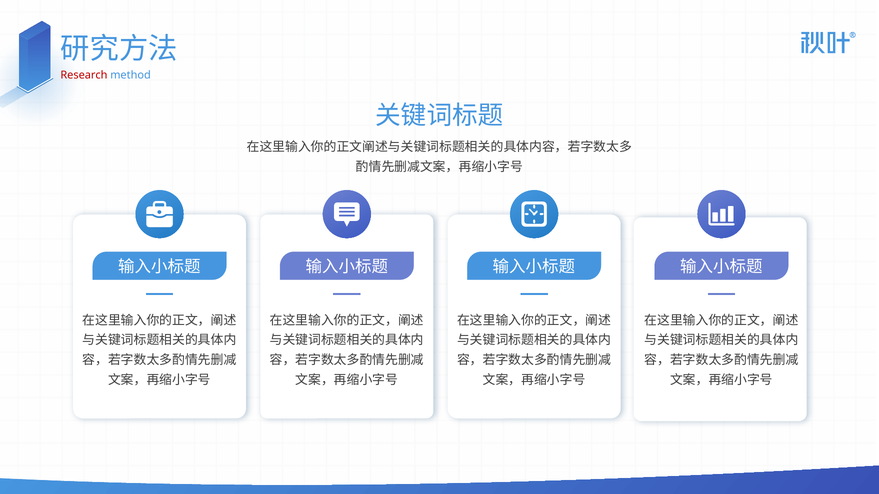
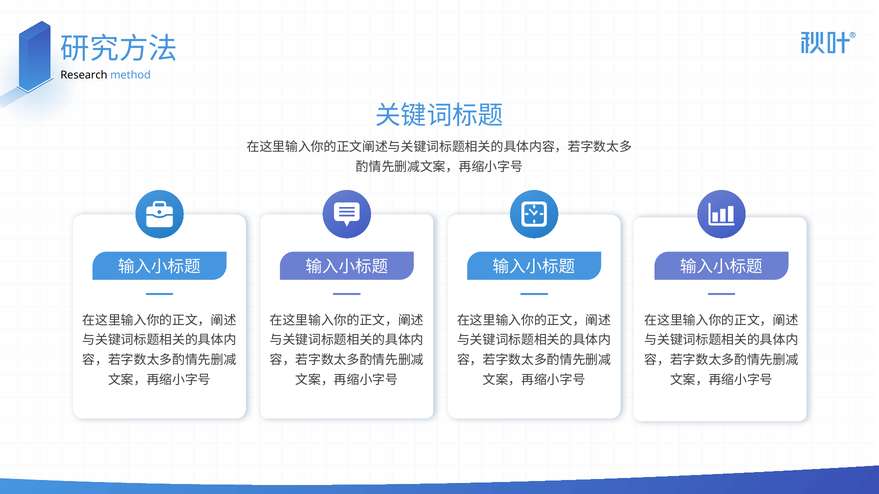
Research colour: red -> black
